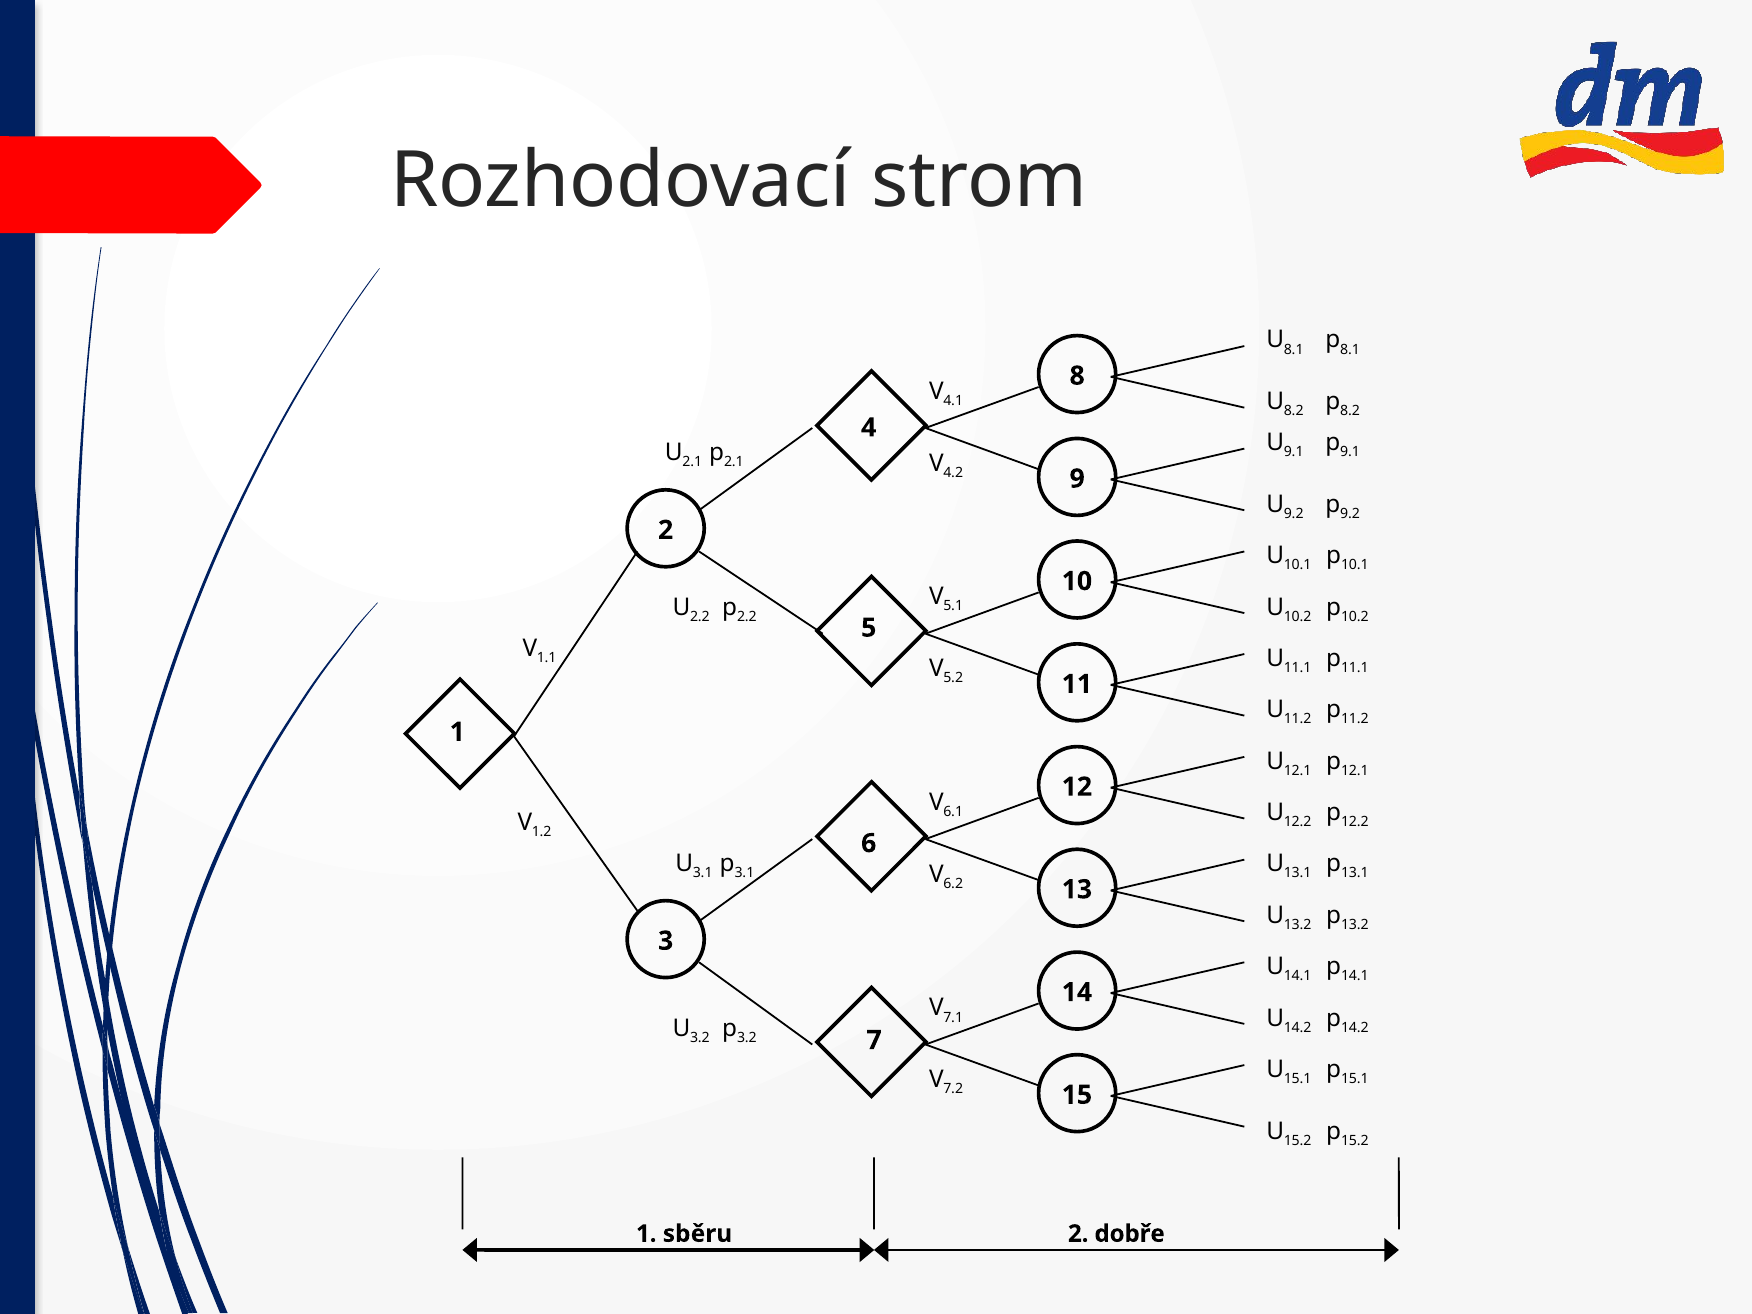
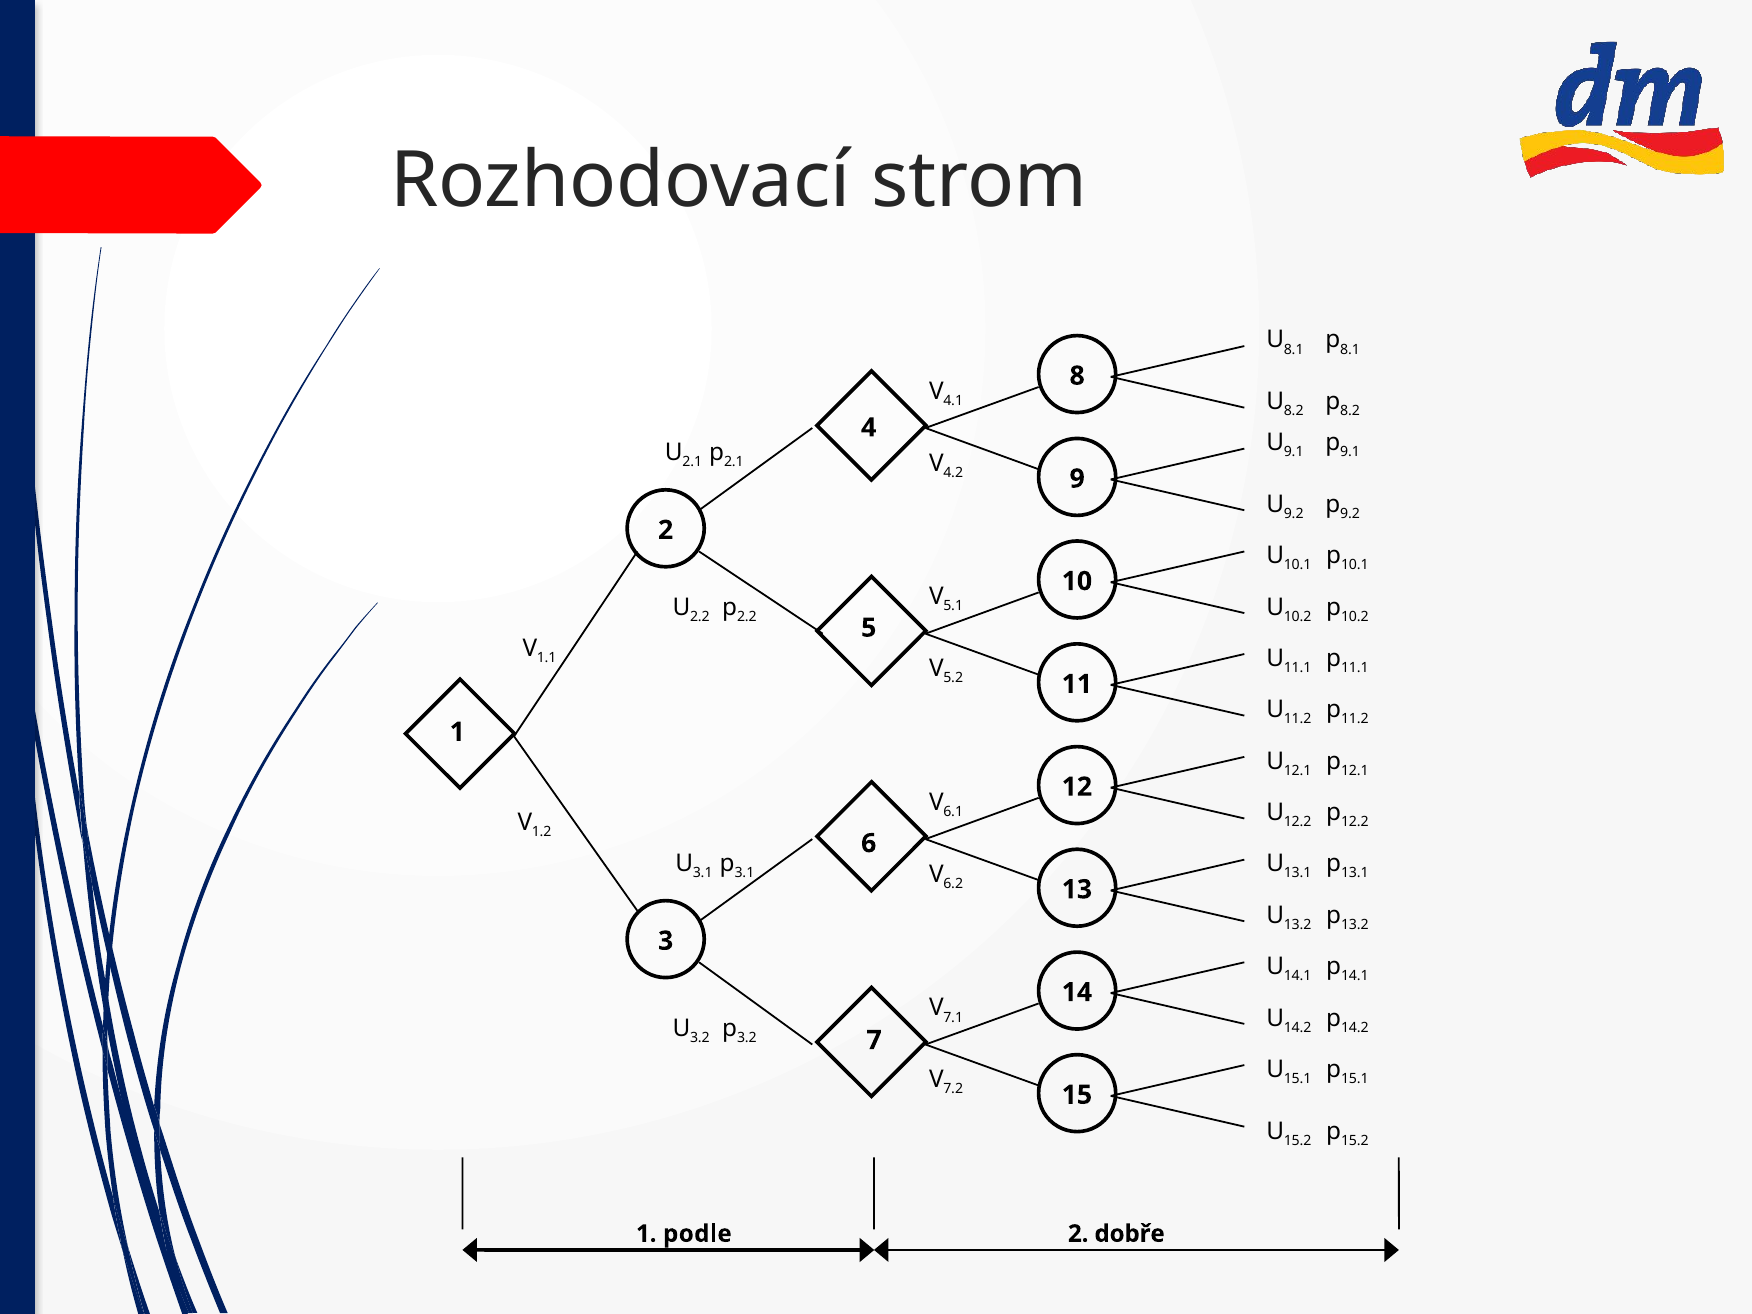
sběru: sběru -> podle
